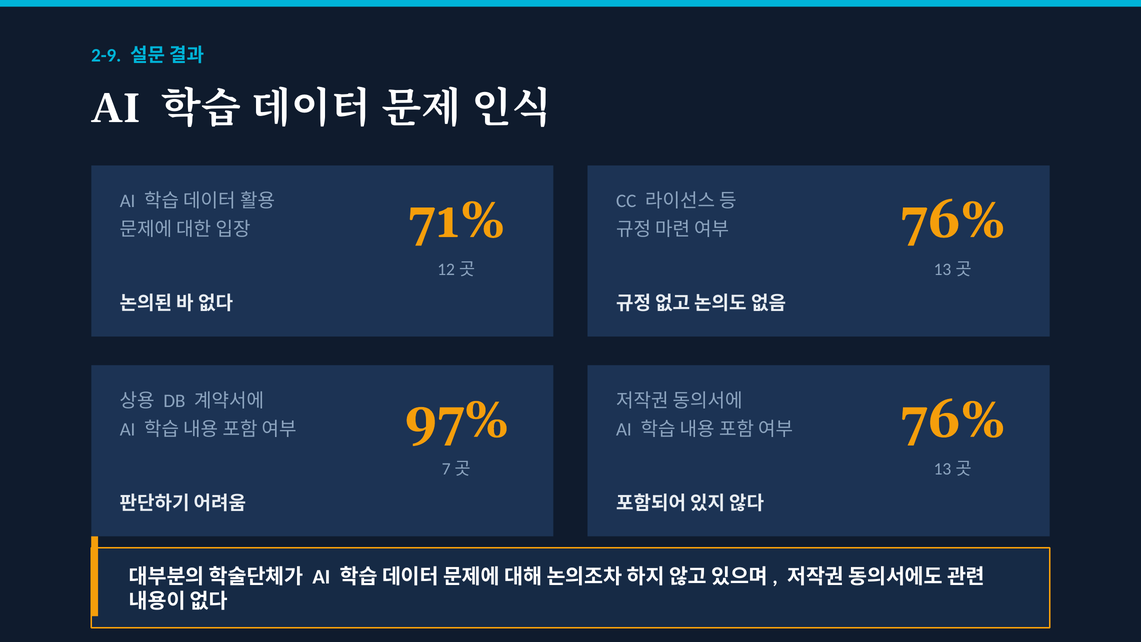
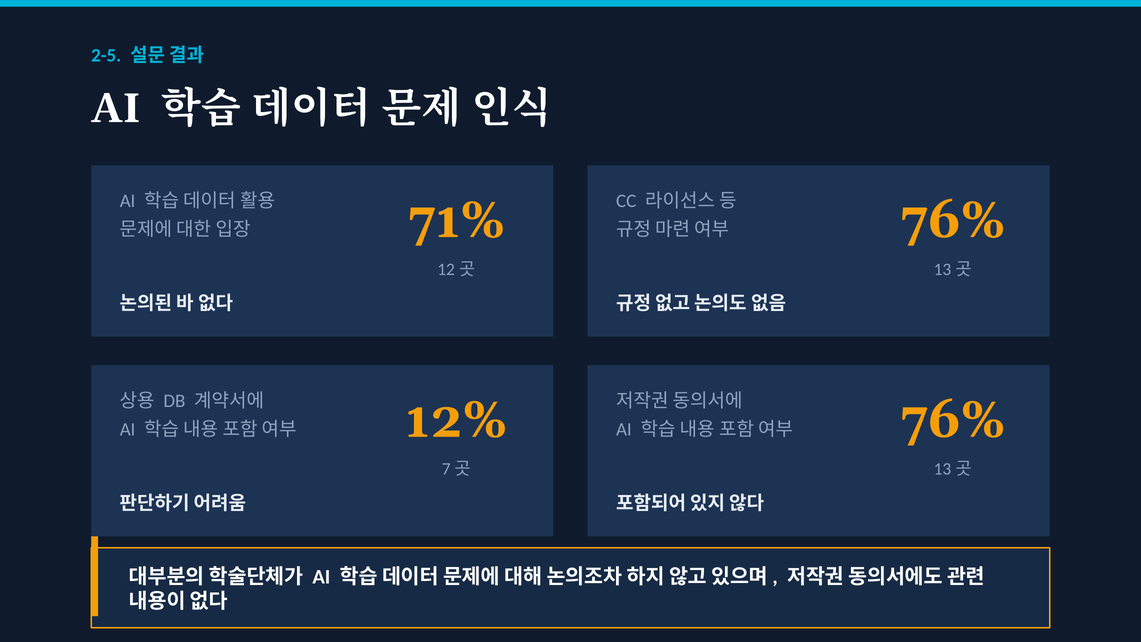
2-9: 2-9 -> 2-5
97%: 97% -> 12%
